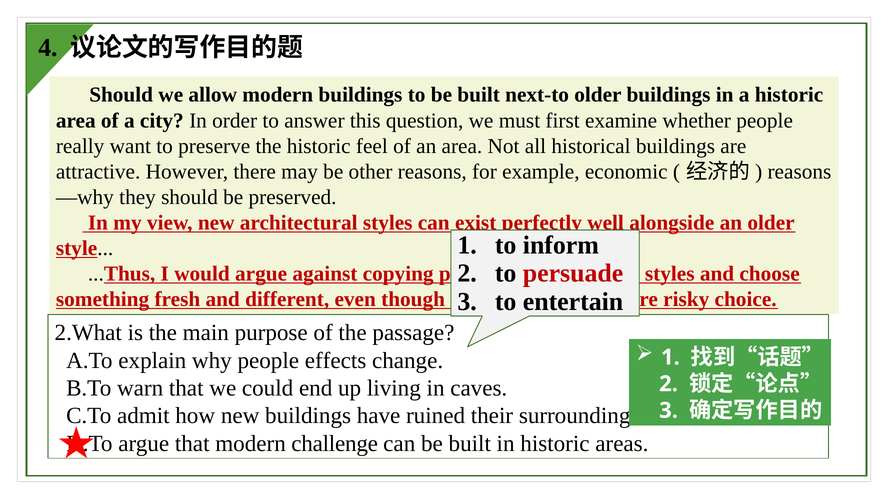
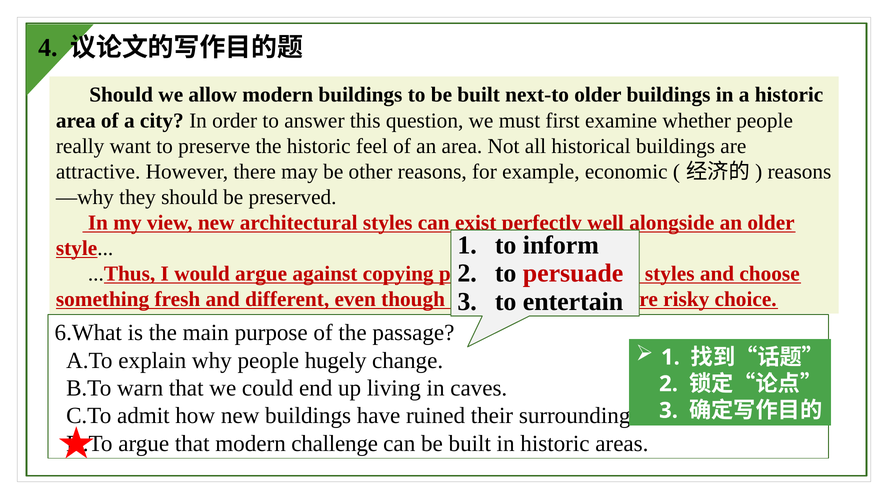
2.What: 2.What -> 6.What
effects: effects -> hugely
